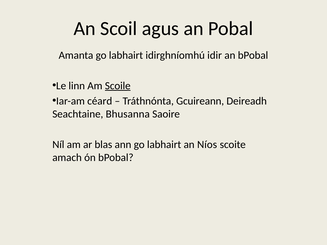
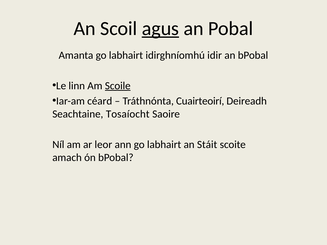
agus underline: none -> present
Gcuireann: Gcuireann -> Cuairteoirí
Bhusanna: Bhusanna -> Tosaíocht
blas: blas -> leor
Níos: Níos -> Stáit
